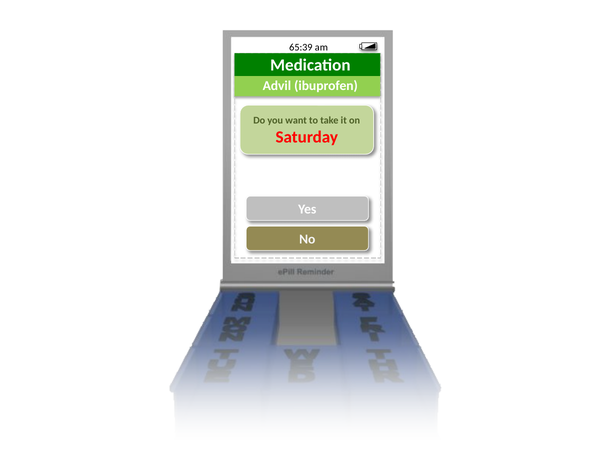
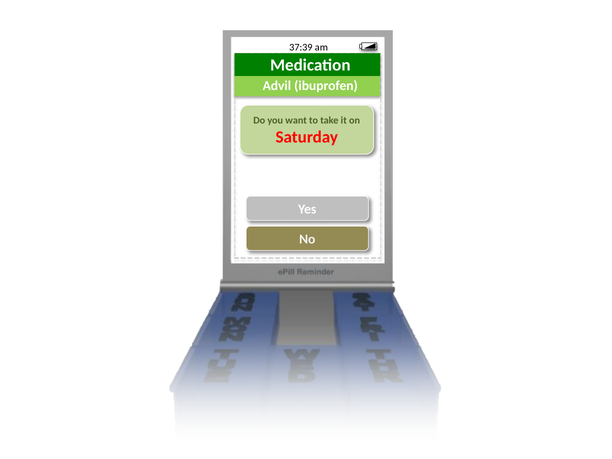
65:39: 65:39 -> 37:39
